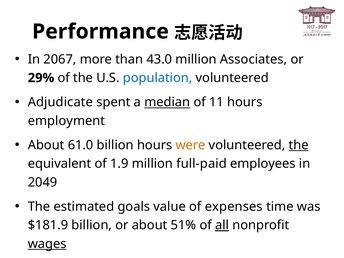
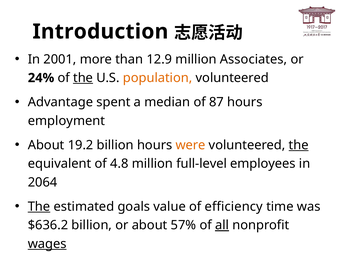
Performance: Performance -> Introduction
2067: 2067 -> 2001
43.0: 43.0 -> 12.9
29%: 29% -> 24%
the at (83, 78) underline: none -> present
population colour: blue -> orange
Adjudicate: Adjudicate -> Advantage
median underline: present -> none
11: 11 -> 87
61.0: 61.0 -> 19.2
1.9: 1.9 -> 4.8
full-paid: full-paid -> full-level
2049: 2049 -> 2064
The at (39, 207) underline: none -> present
expenses: expenses -> efficiency
$181.9: $181.9 -> $636.2
51%: 51% -> 57%
